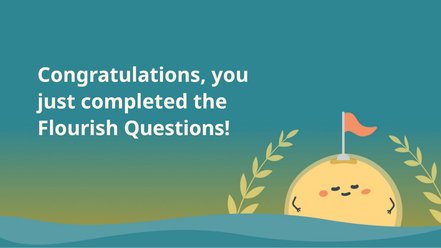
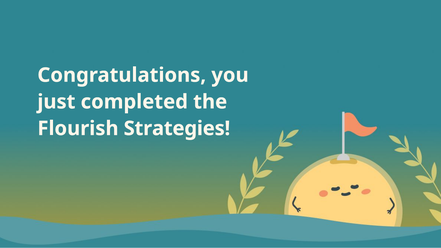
Questions: Questions -> Strategies
